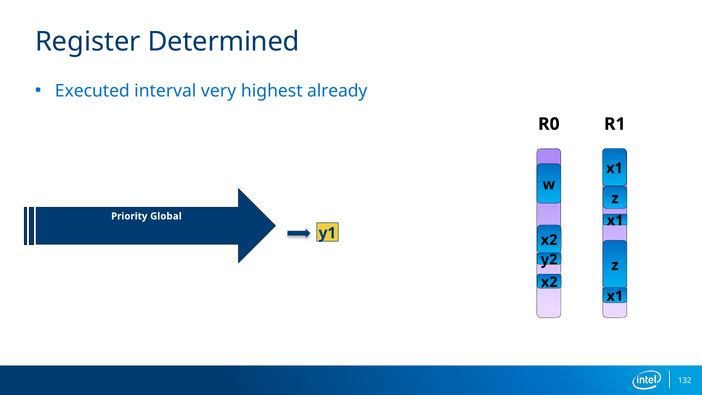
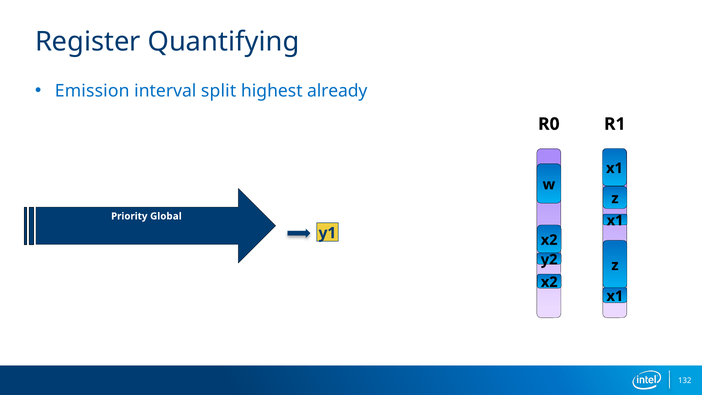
Determined: Determined -> Quantifying
Executed: Executed -> Emission
very: very -> split
